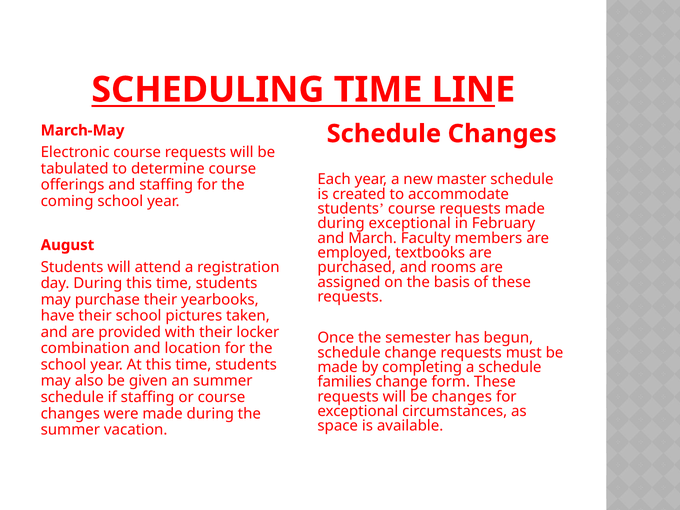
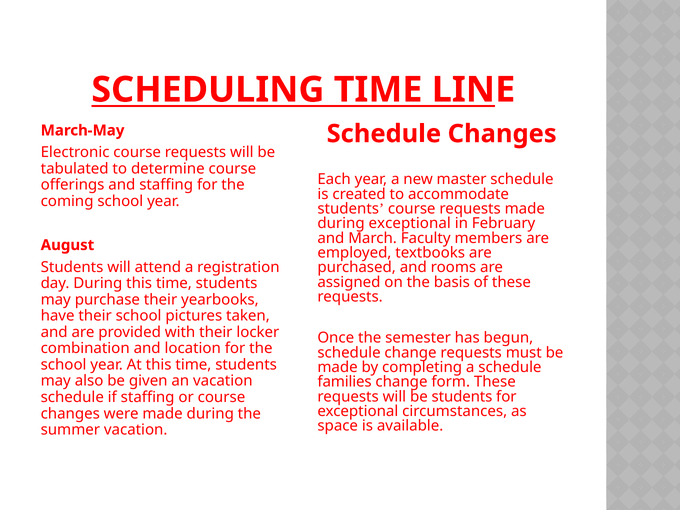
an summer: summer -> vacation
be changes: changes -> students
